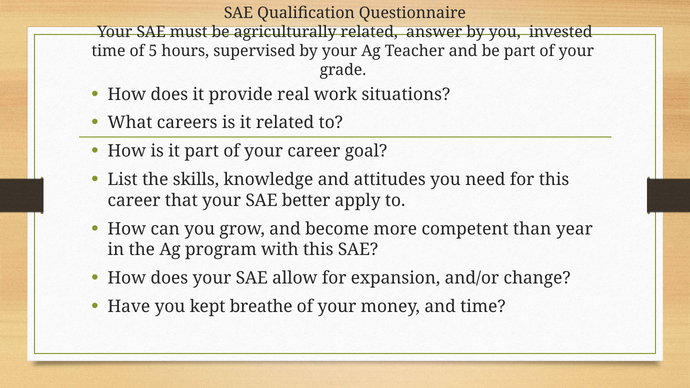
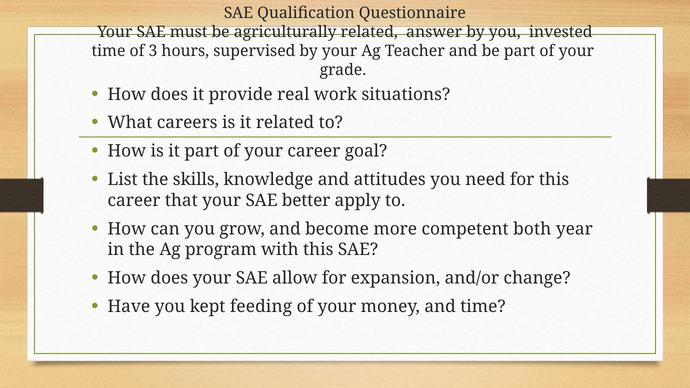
5: 5 -> 3
than: than -> both
breathe: breathe -> feeding
